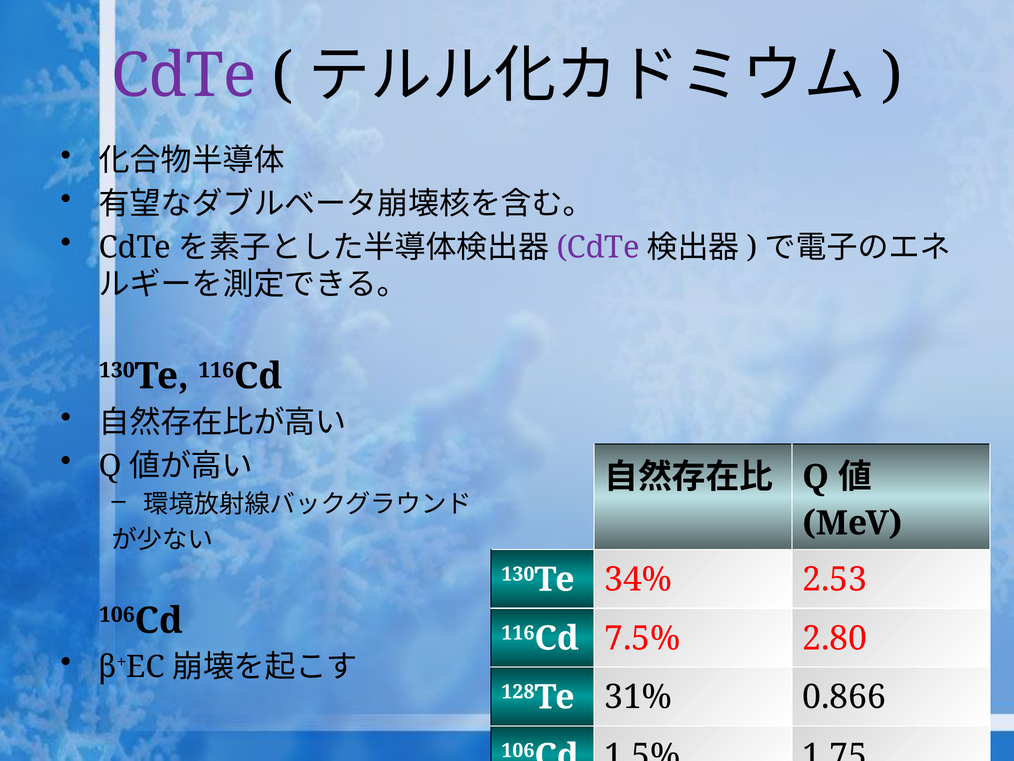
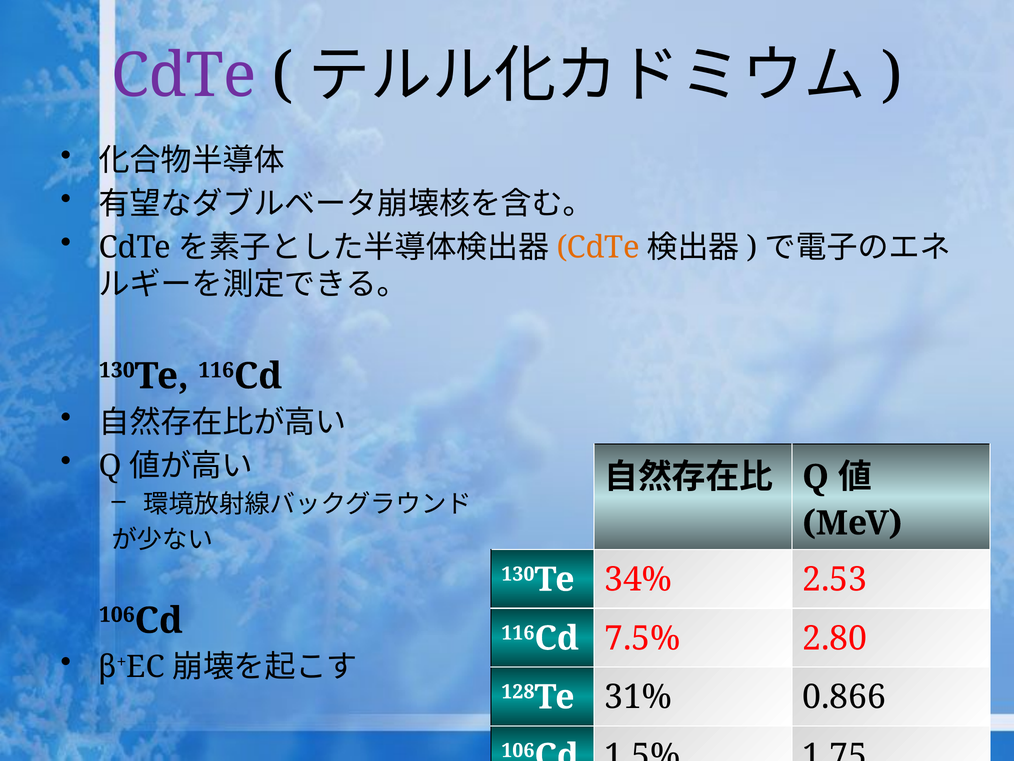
CdTe at (598, 247) colour: purple -> orange
